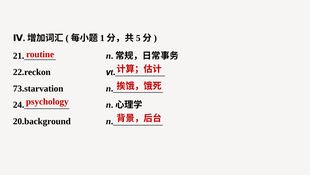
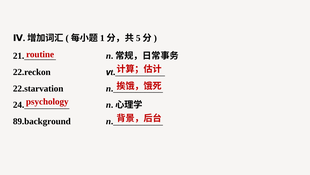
73.starvation: 73.starvation -> 22.starvation
20.background: 20.background -> 89.background
